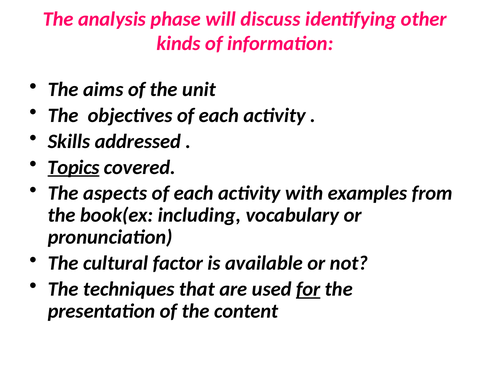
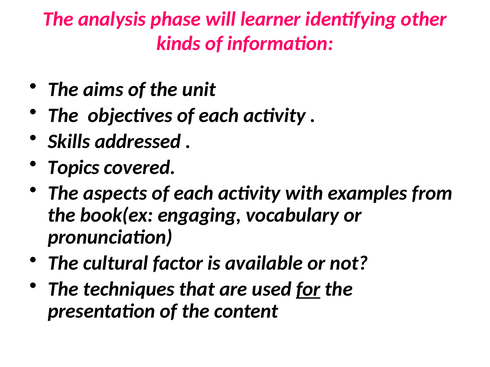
discuss: discuss -> learner
Topics underline: present -> none
including: including -> engaging
